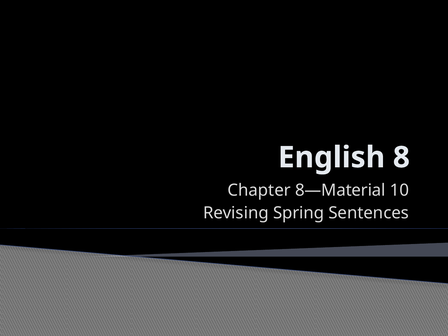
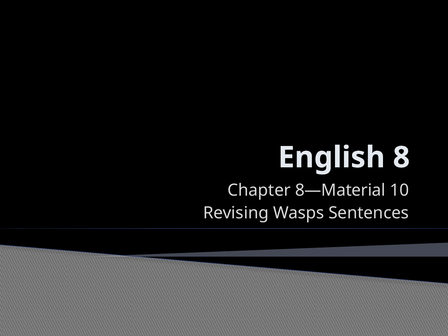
Spring: Spring -> Wasps
